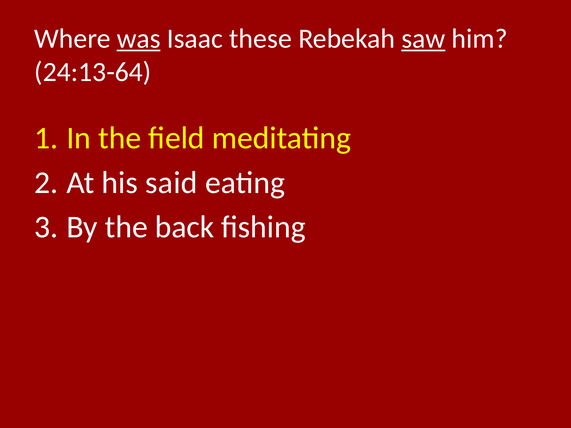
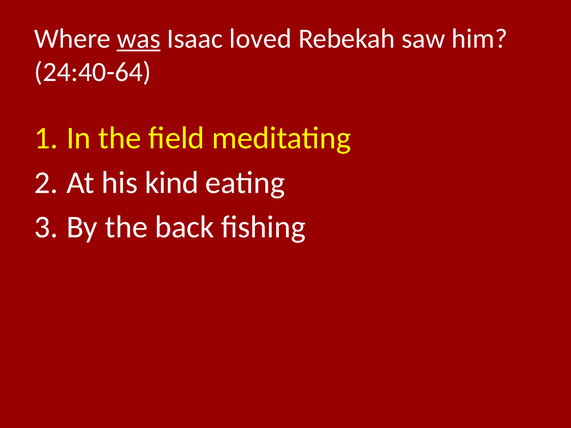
these: these -> loved
saw underline: present -> none
24:13-64: 24:13-64 -> 24:40-64
said: said -> kind
